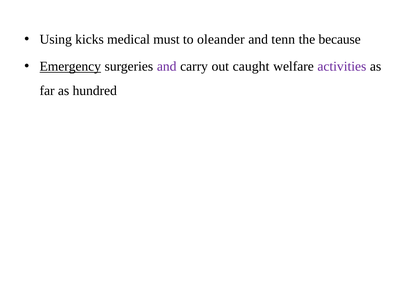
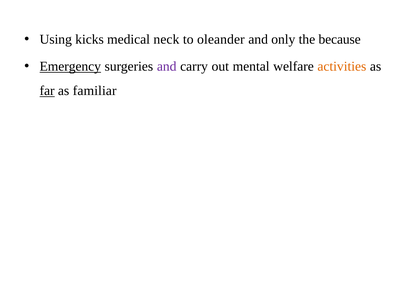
must: must -> neck
tenn: tenn -> only
caught: caught -> mental
activities colour: purple -> orange
far underline: none -> present
hundred: hundred -> familiar
